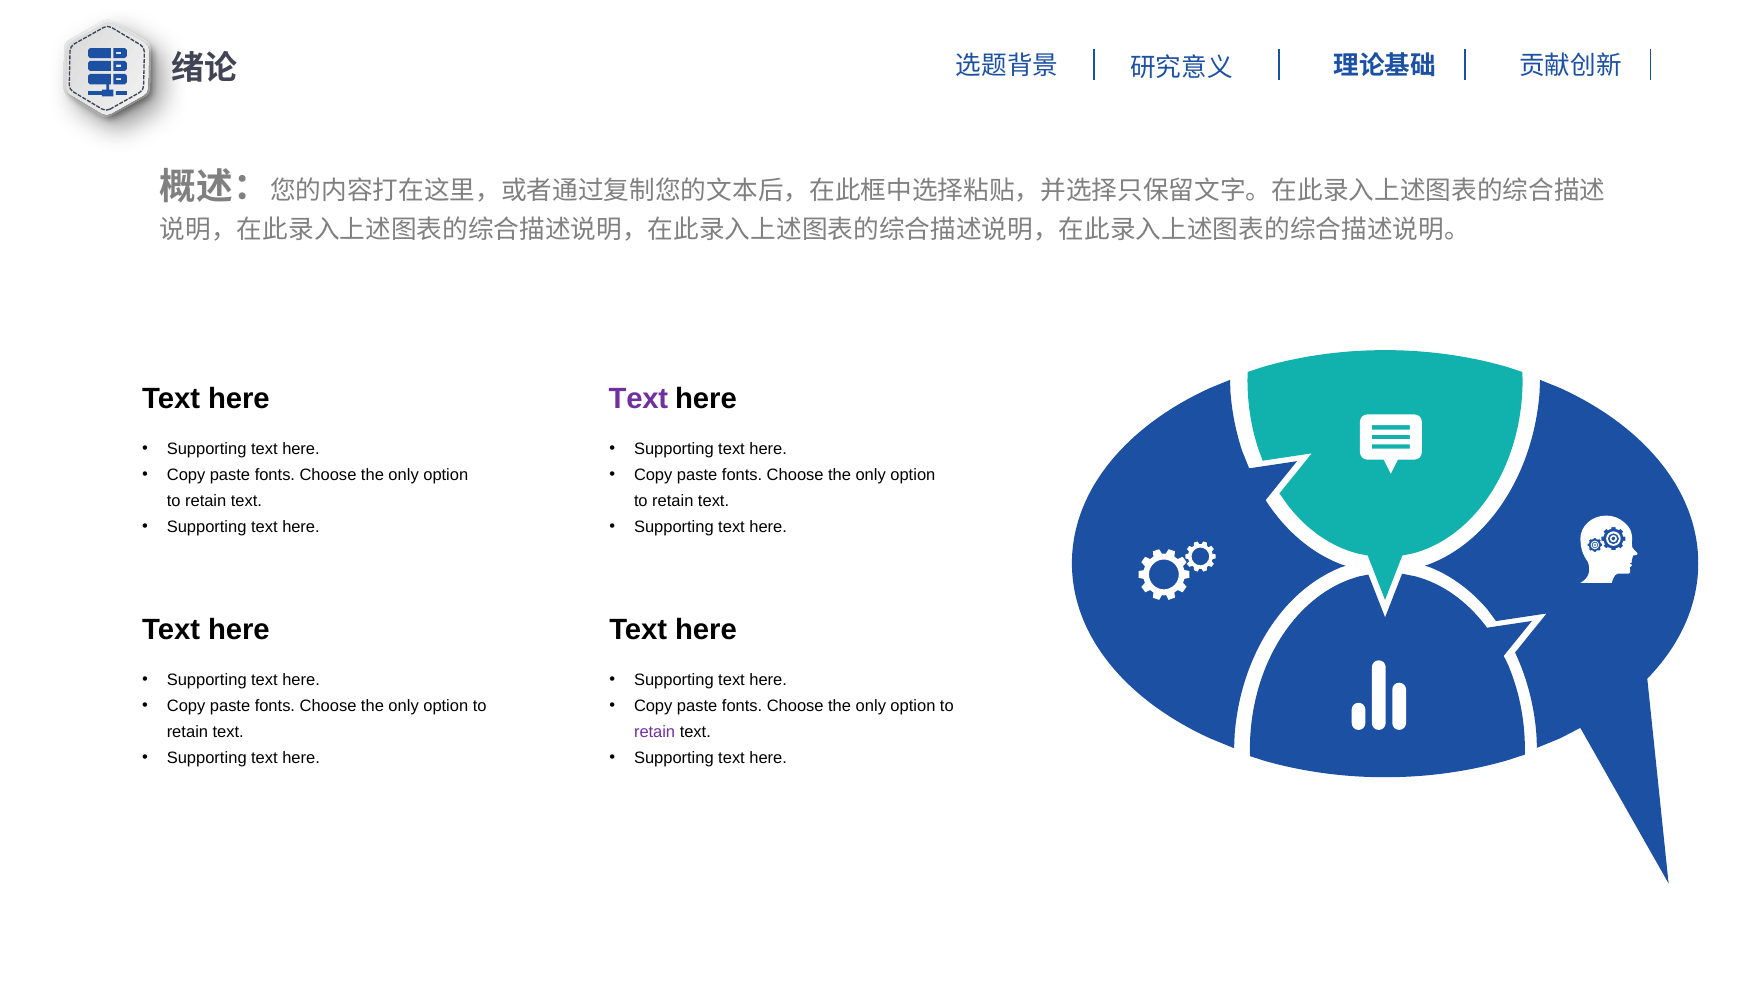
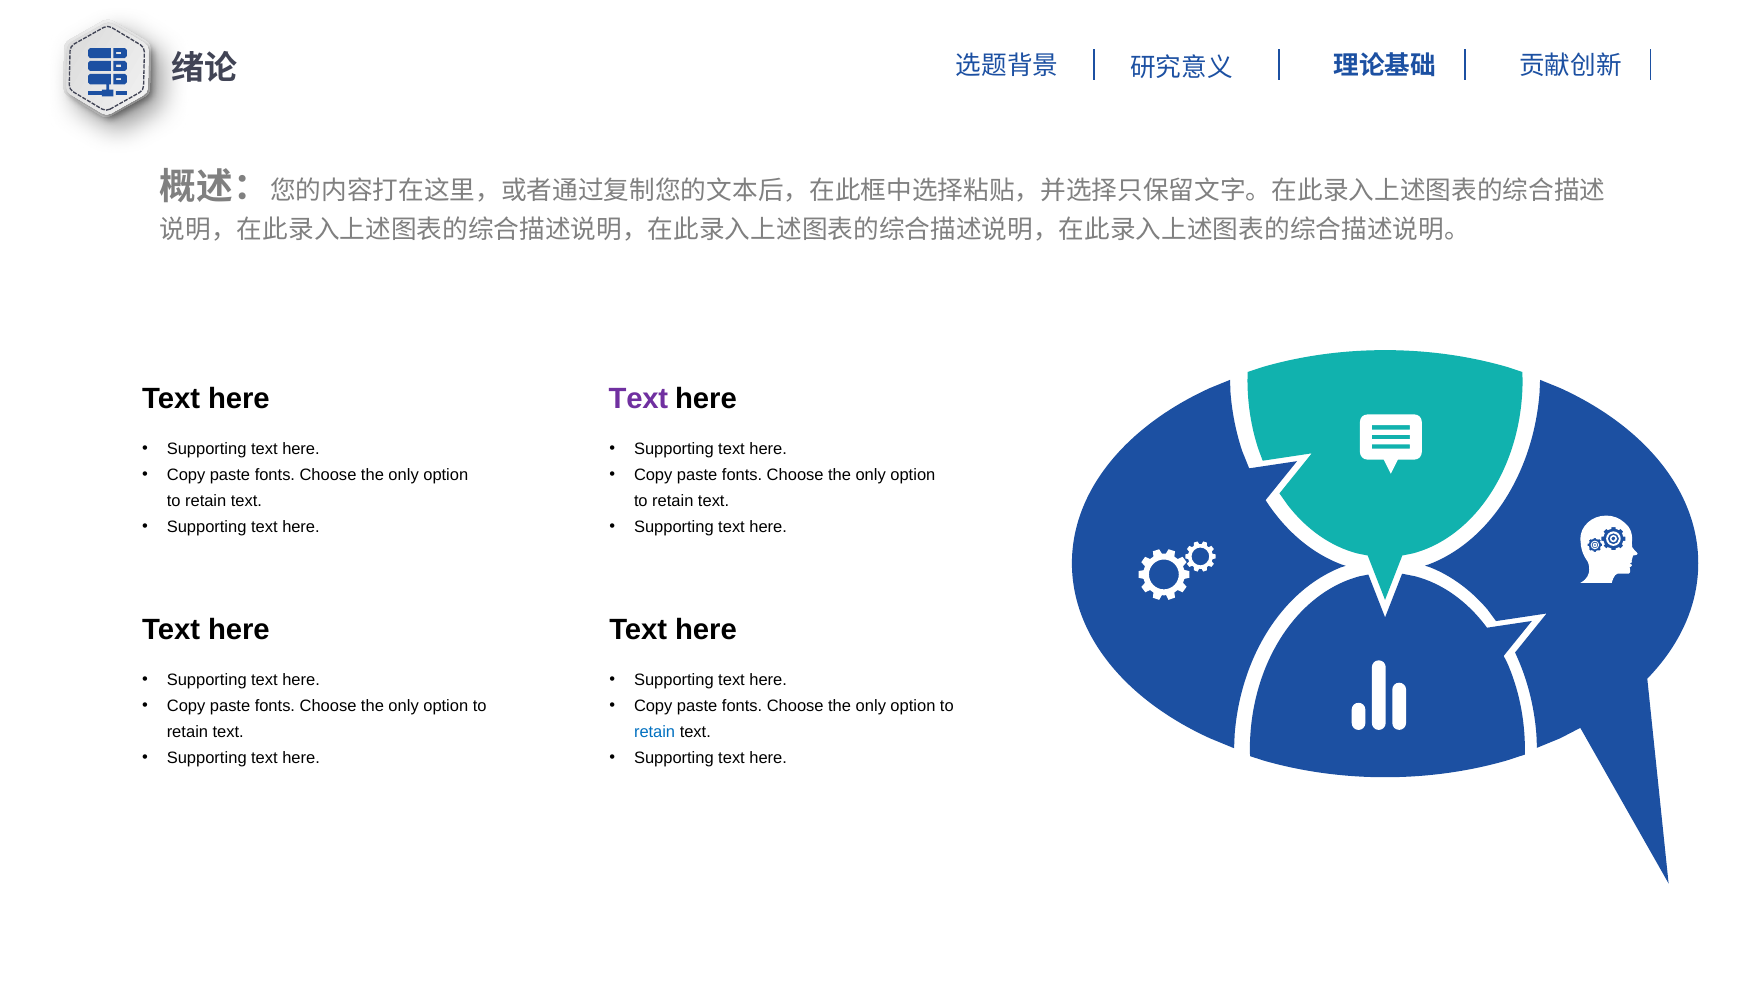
retain at (655, 732) colour: purple -> blue
